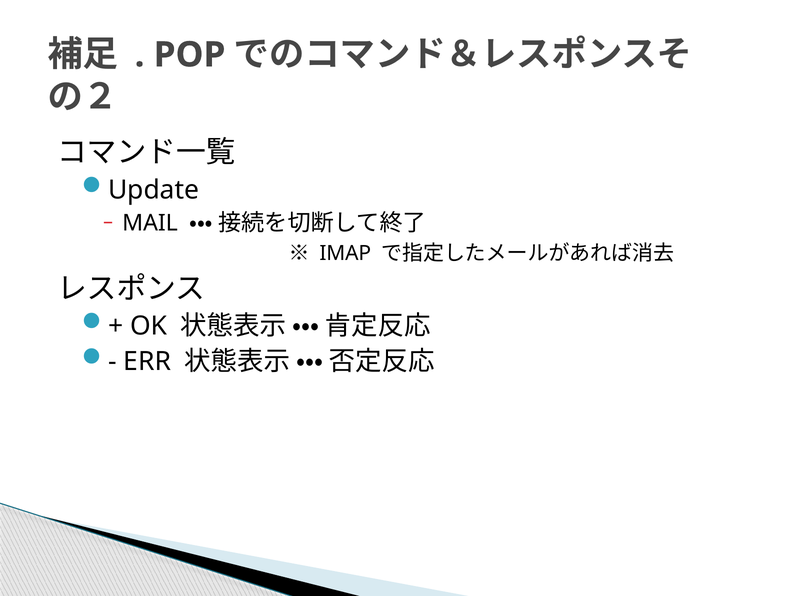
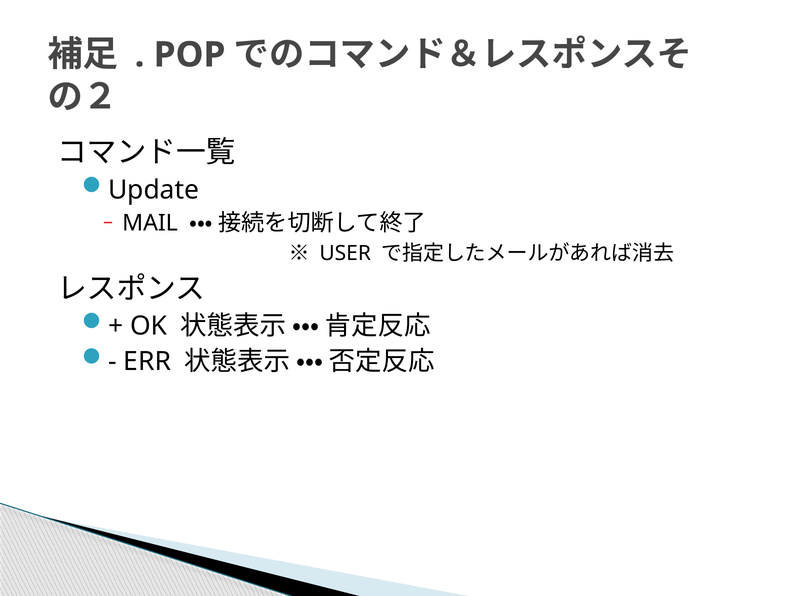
IMAP: IMAP -> USER
